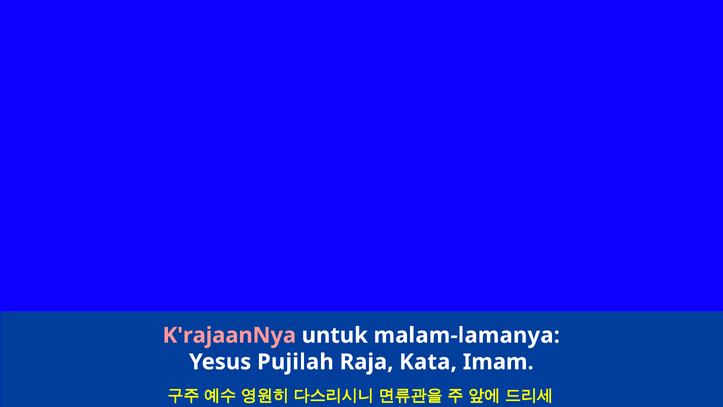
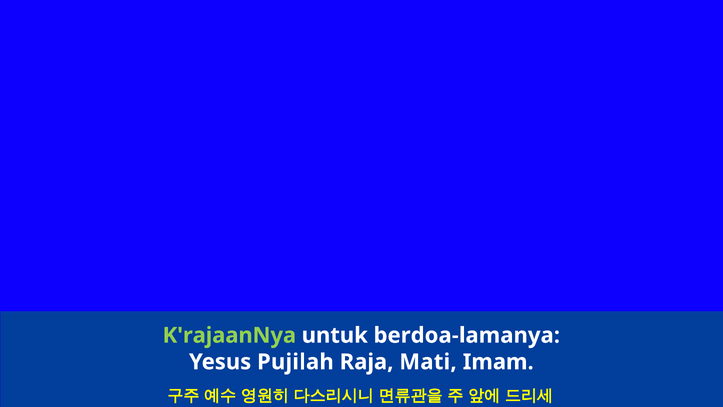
K'rajaanNya colour: pink -> light green
malam-lamanya: malam-lamanya -> berdoa-lamanya
Kata: Kata -> Mati
